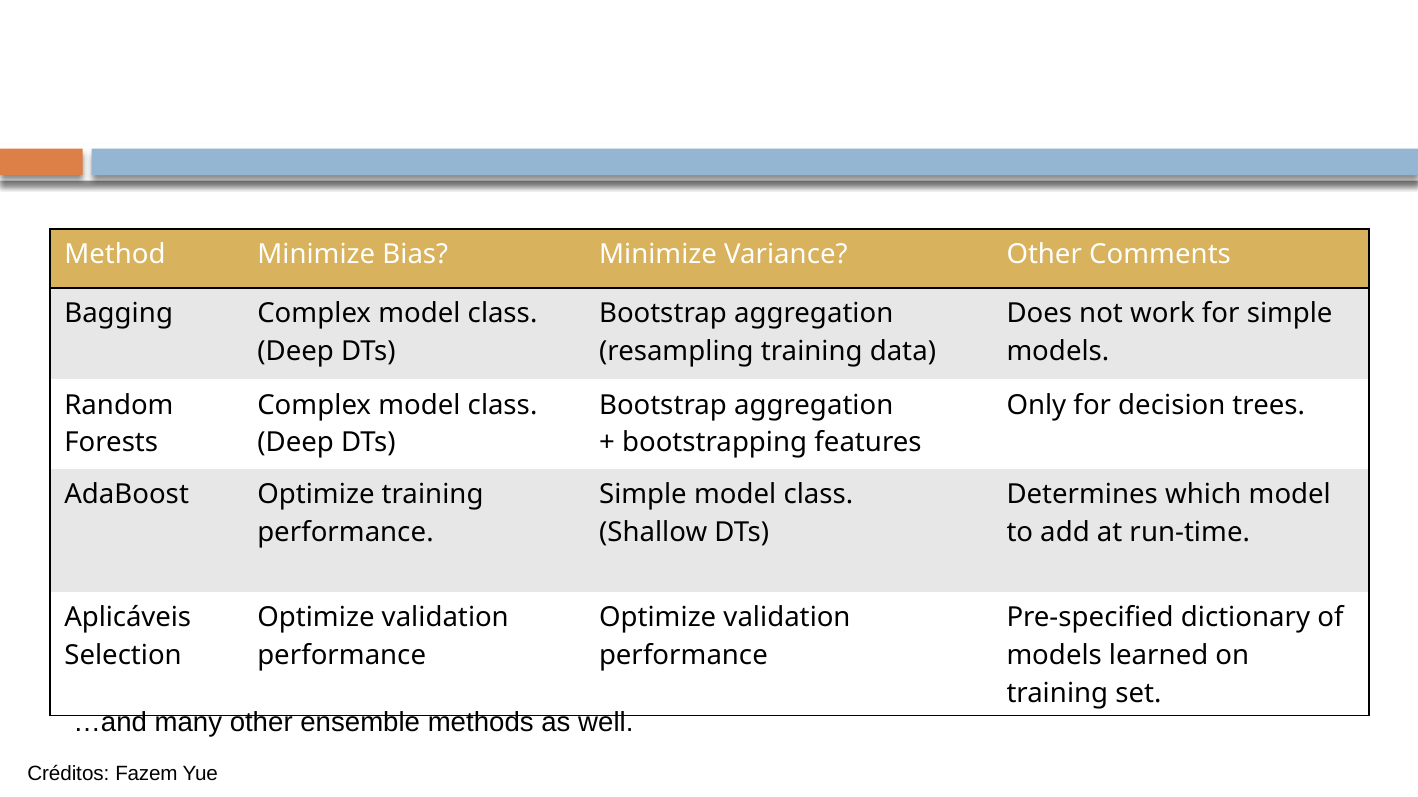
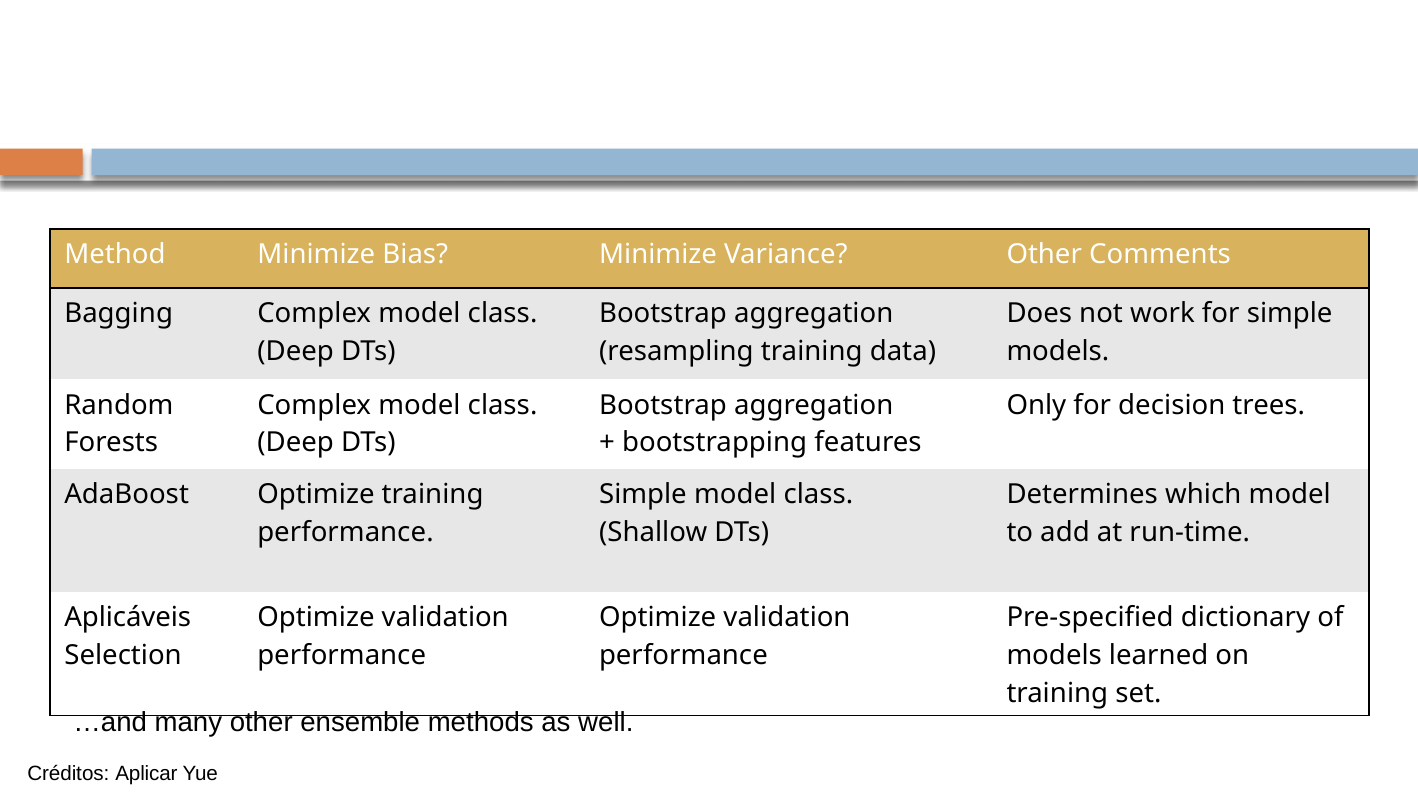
Fazem: Fazem -> Aplicar
